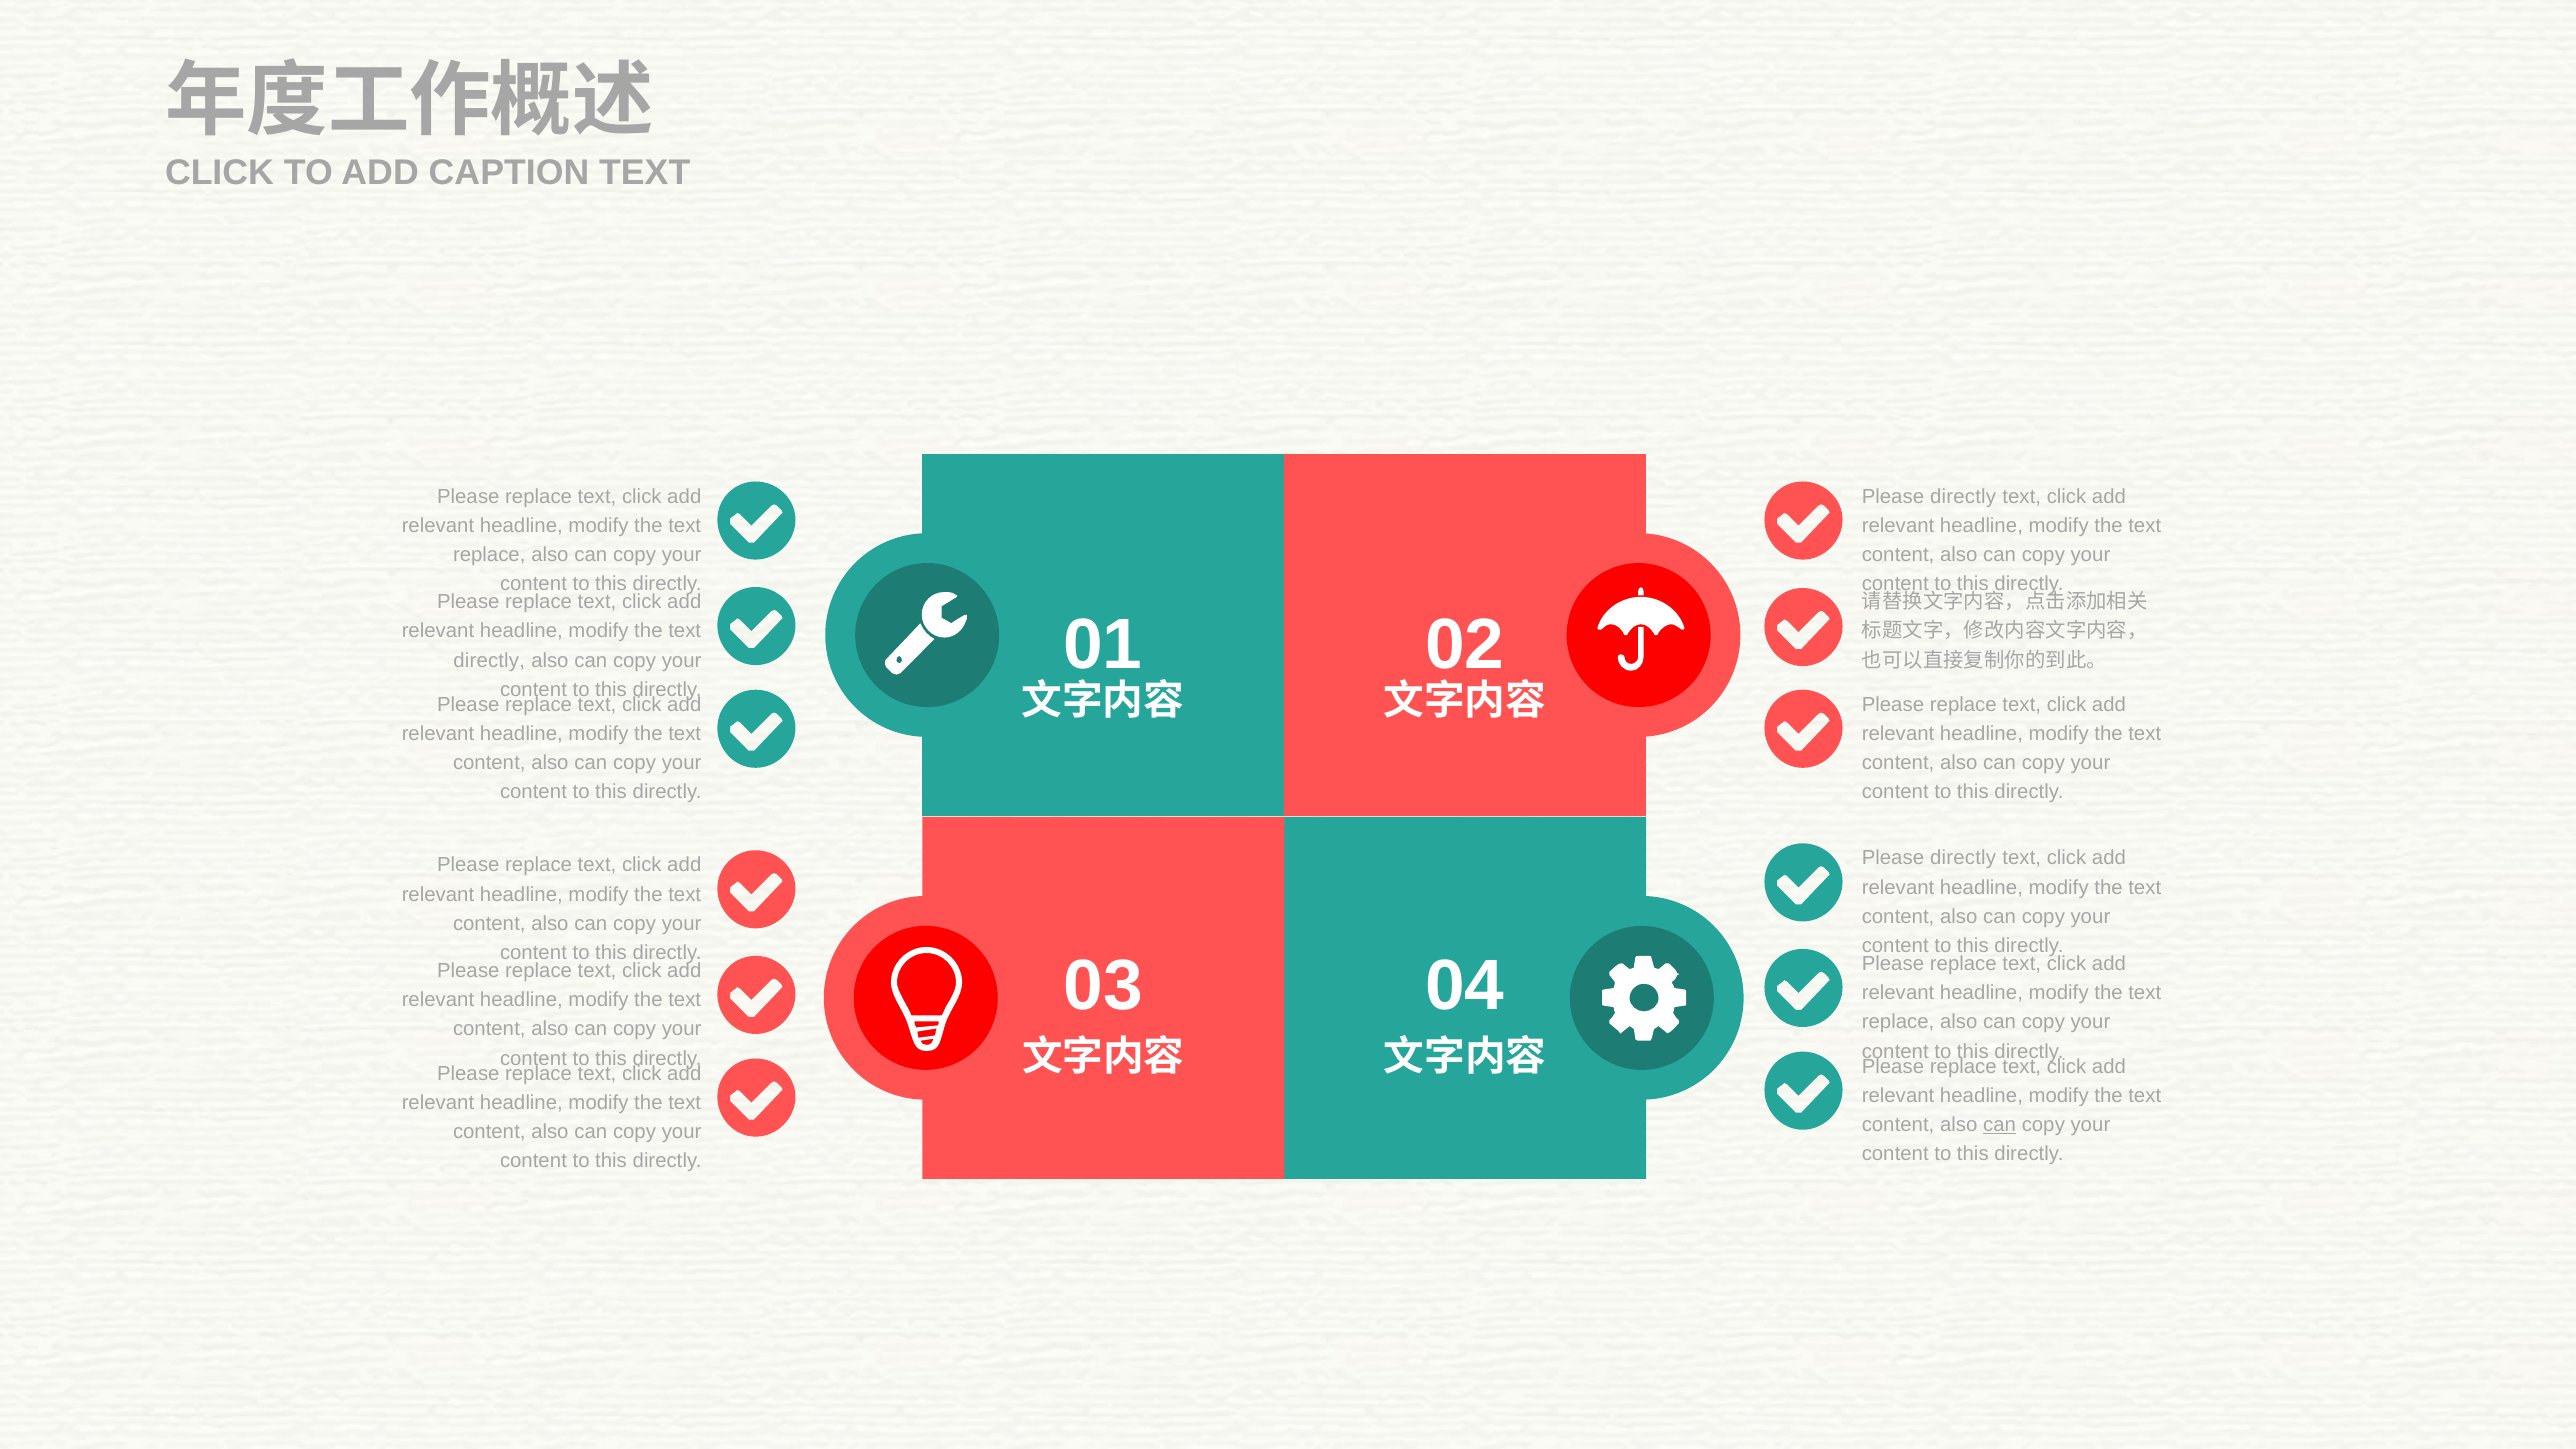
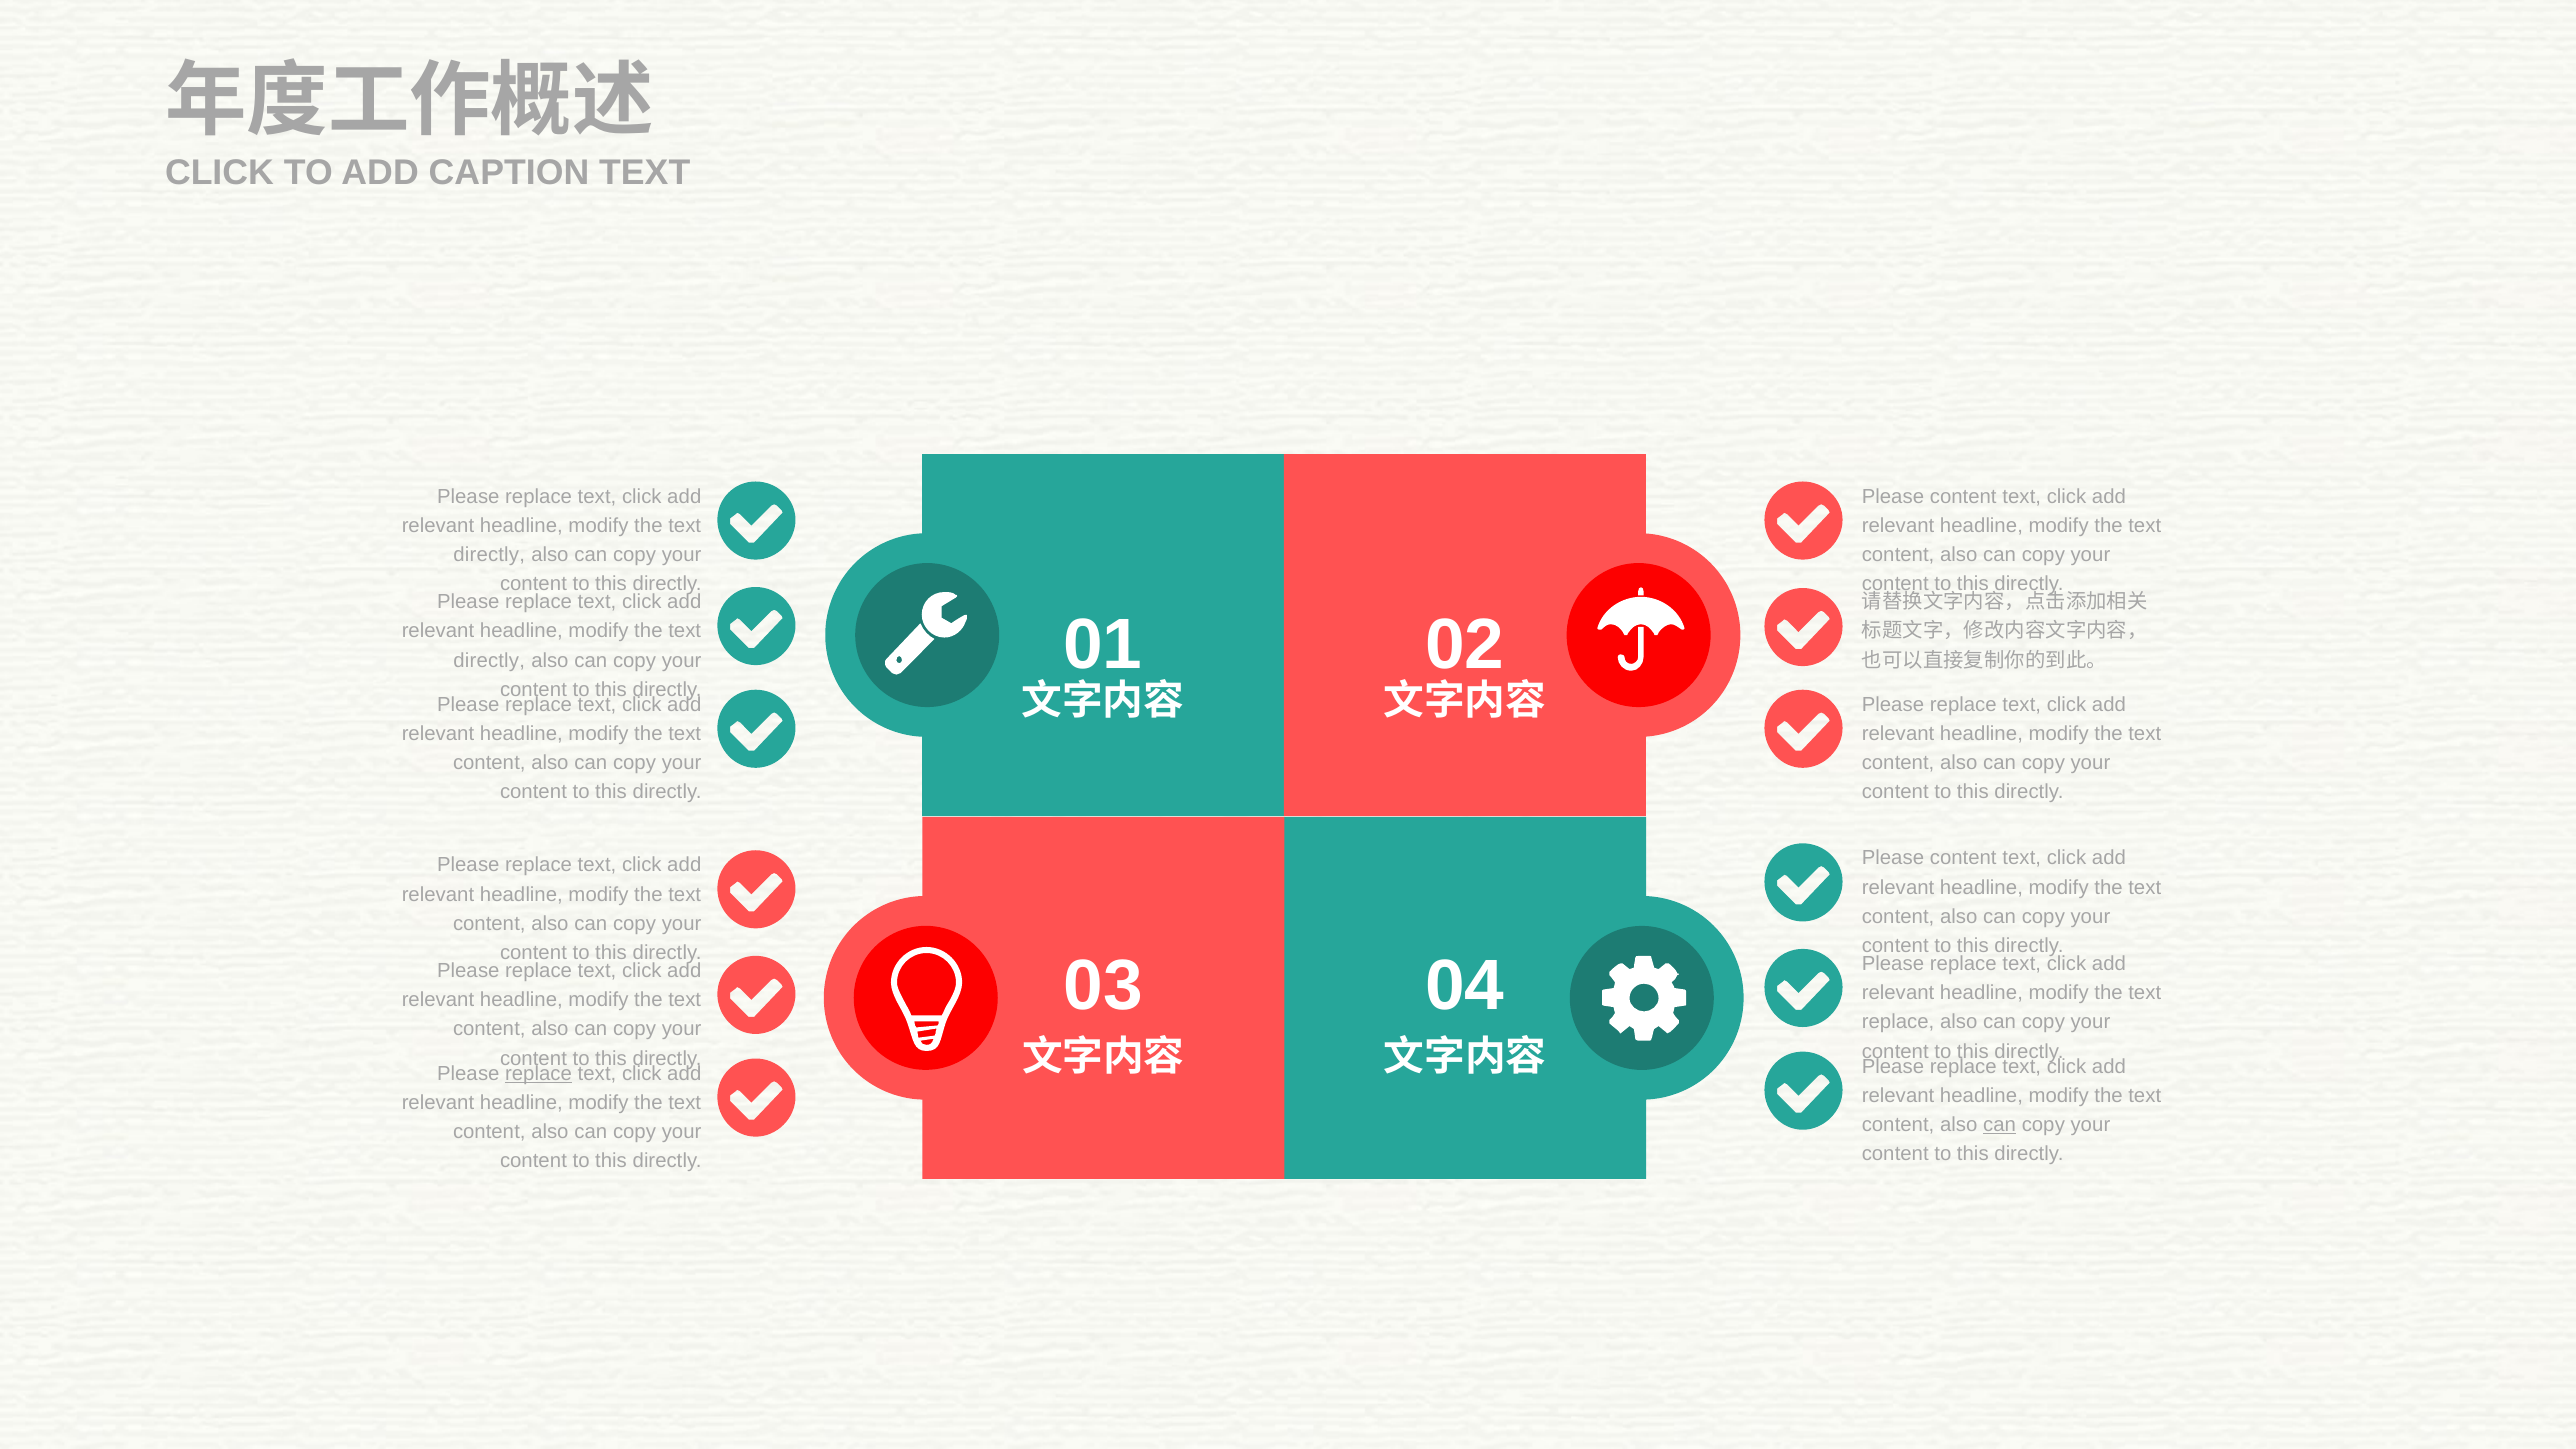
directly at (1963, 496): directly -> content
replace at (489, 555): replace -> directly
directly at (1963, 858): directly -> content
replace at (539, 1073) underline: none -> present
